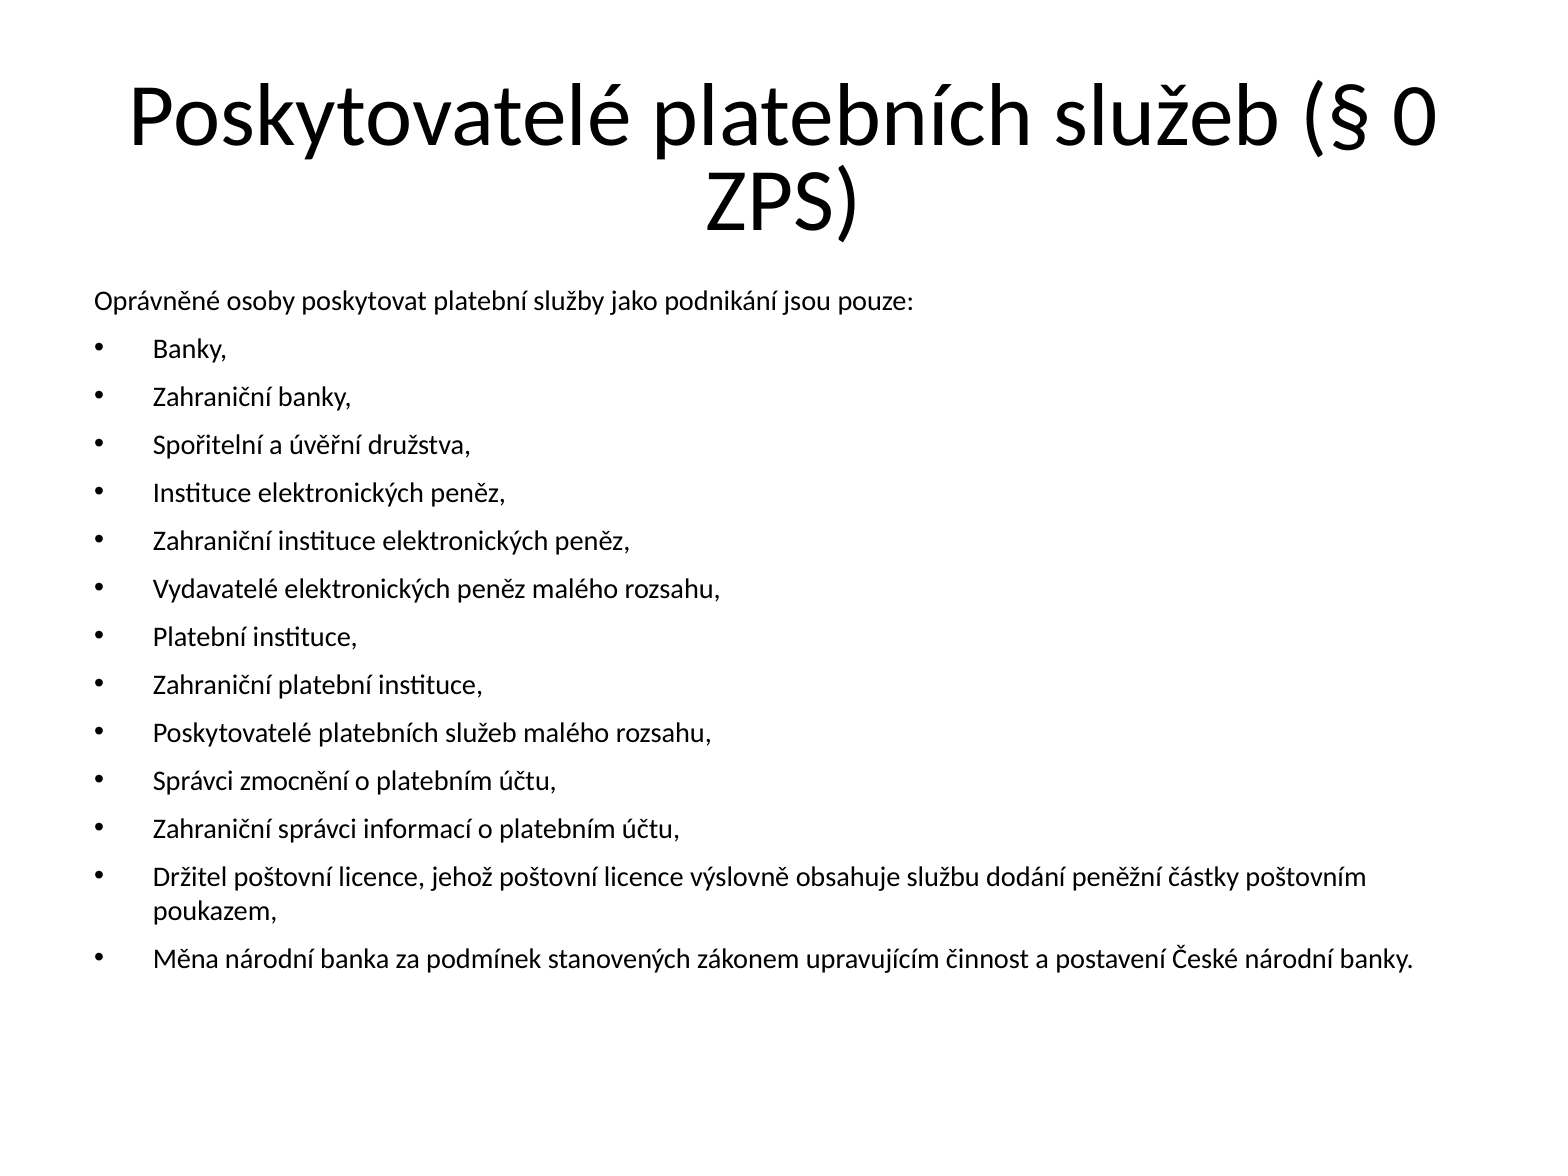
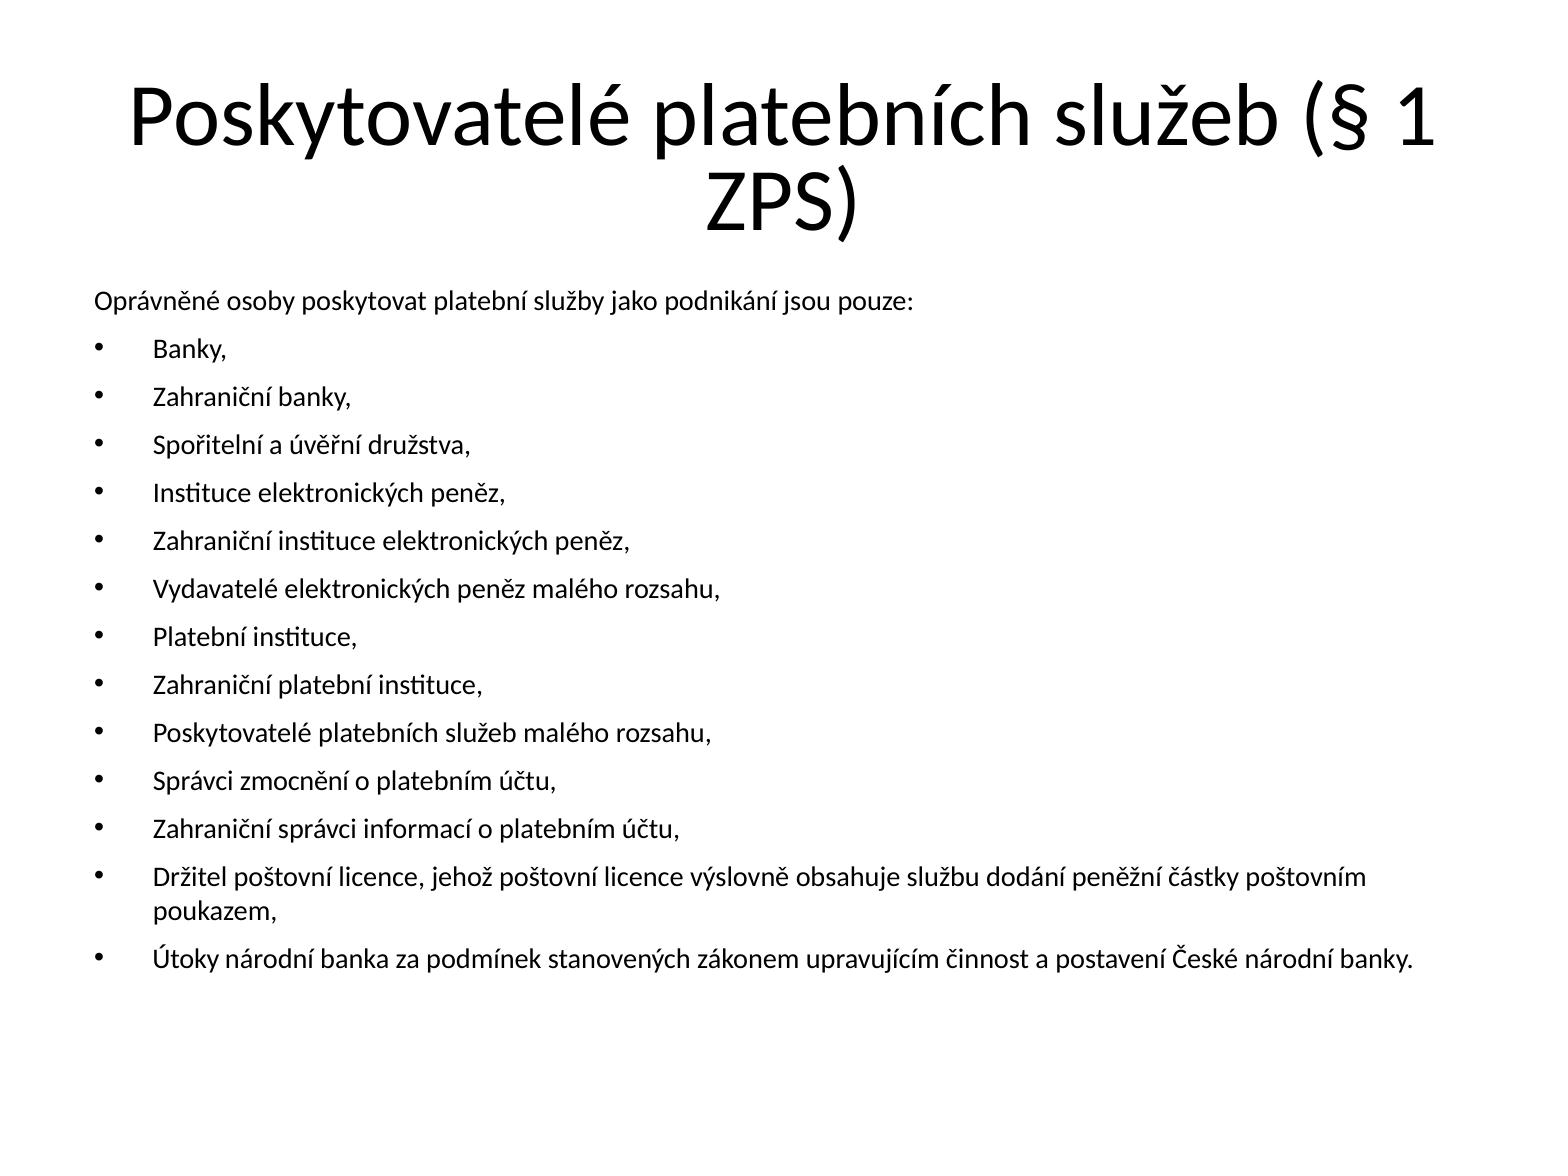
0: 0 -> 1
Měna: Měna -> Útoky
